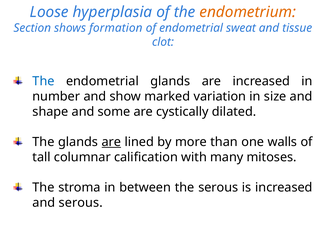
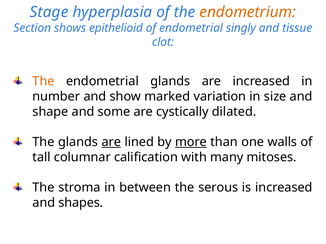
Loose: Loose -> Stage
formation: formation -> epithelioid
sweat: sweat -> singly
The at (43, 81) colour: blue -> orange
more underline: none -> present
and serous: serous -> shapes
